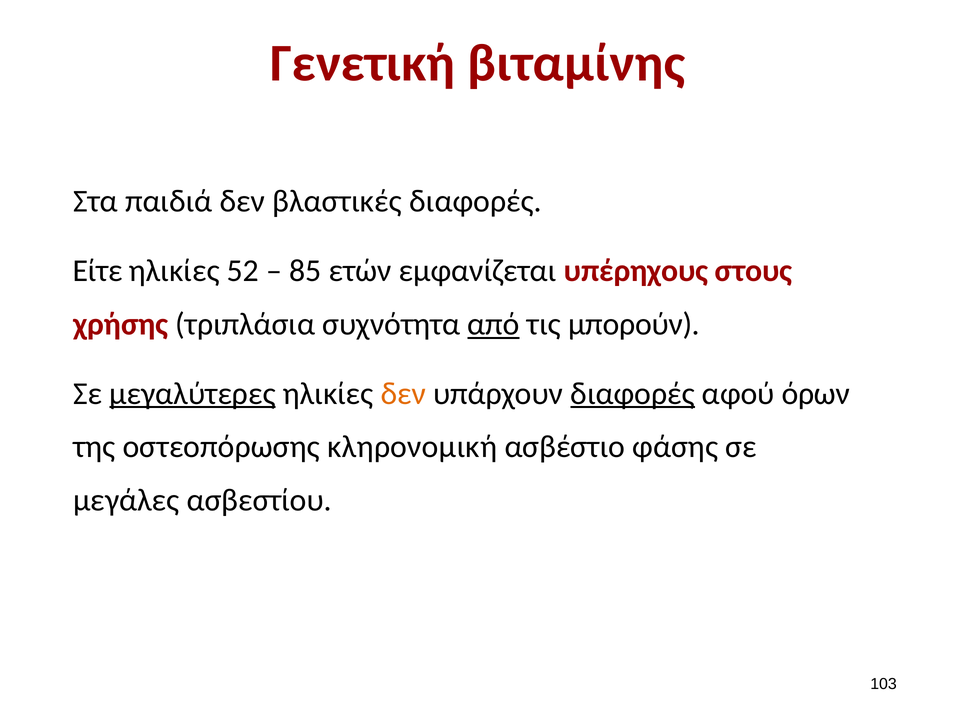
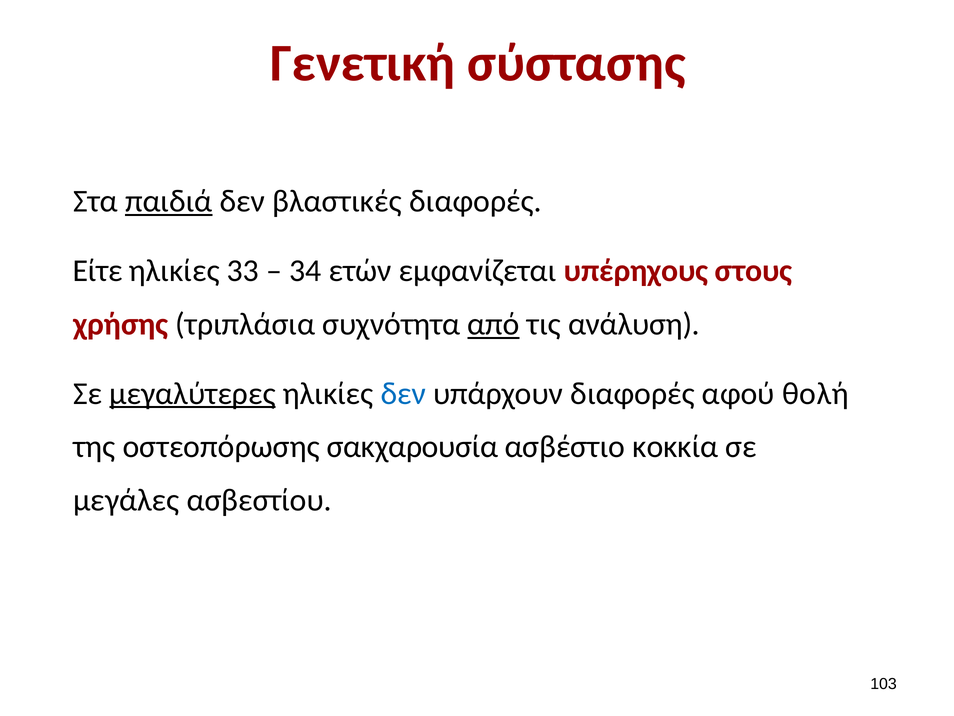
βιταμίνης: βιταμίνης -> σύστασης
παιδιά underline: none -> present
52: 52 -> 33
85: 85 -> 34
μπορούν: μπορούν -> ανάλυση
δεν at (403, 393) colour: orange -> blue
διαφορές at (633, 393) underline: present -> none
όρων: όρων -> θολή
κληρονομική: κληρονομική -> σακχαρουσία
φάσης: φάσης -> κοκκία
